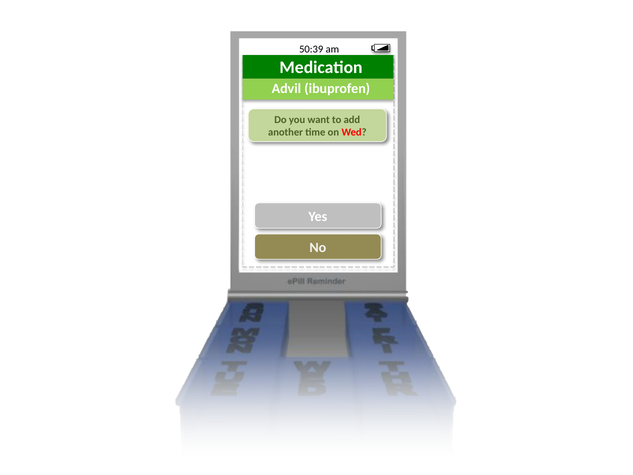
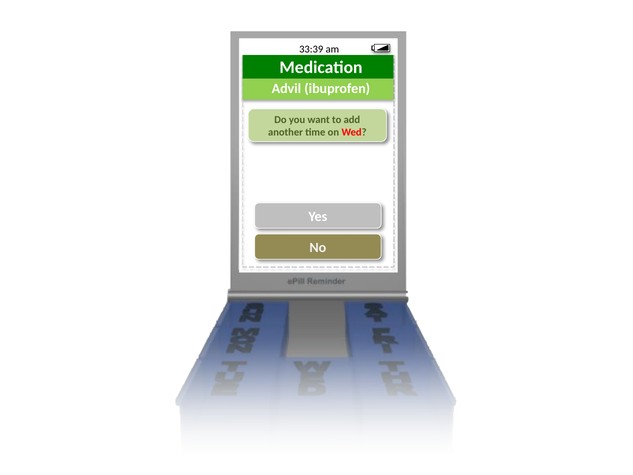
50:39: 50:39 -> 33:39
